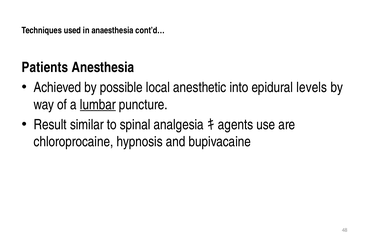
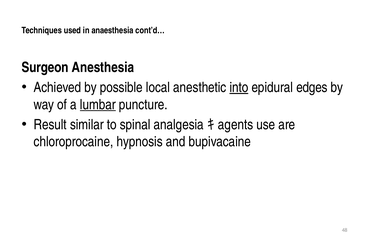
Patients: Patients -> Surgeon
into underline: none -> present
levels: levels -> edges
